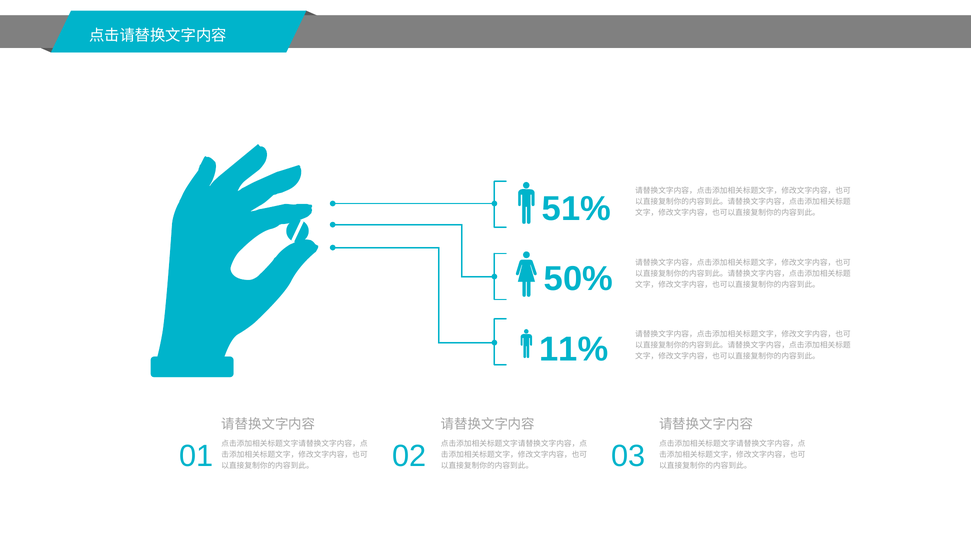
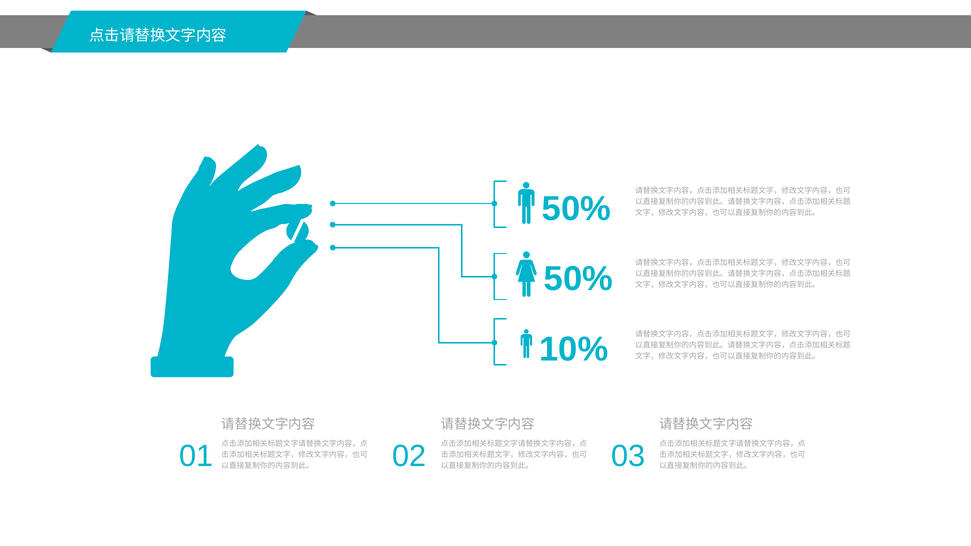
51% at (576, 209): 51% -> 50%
11%: 11% -> 10%
